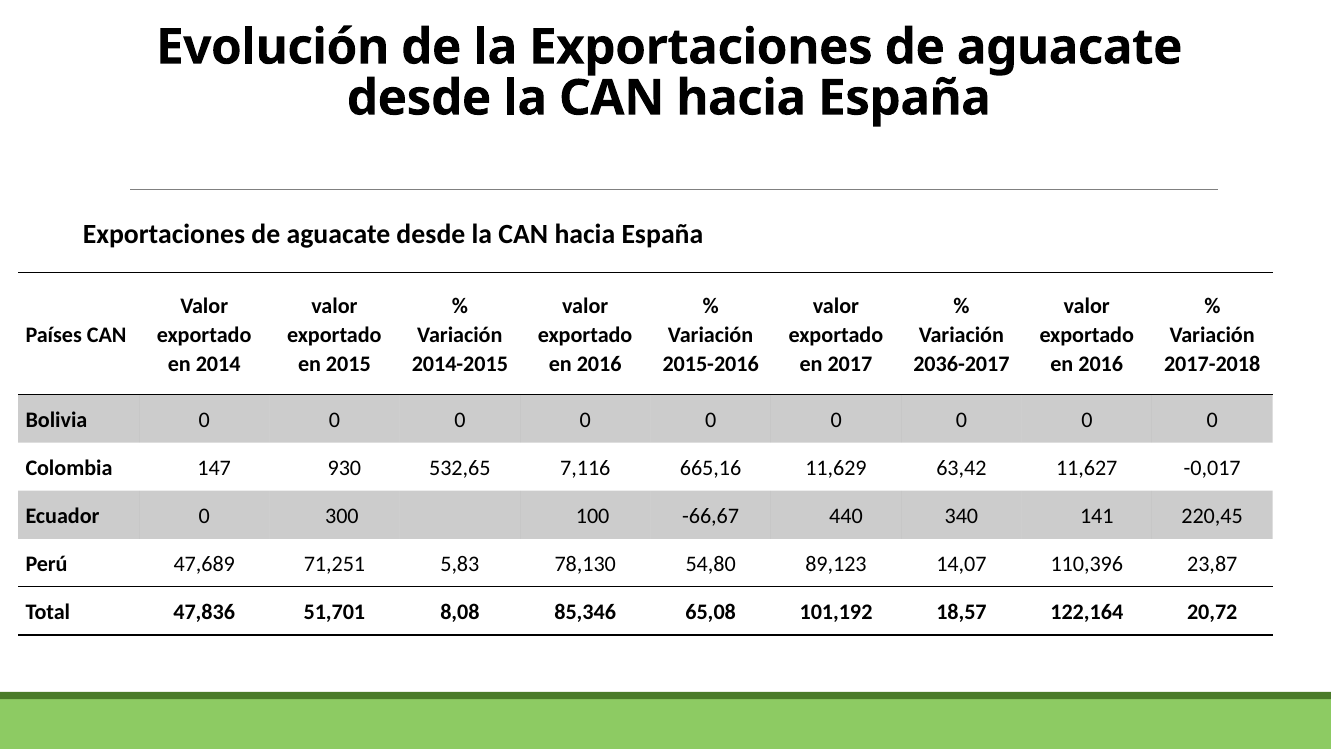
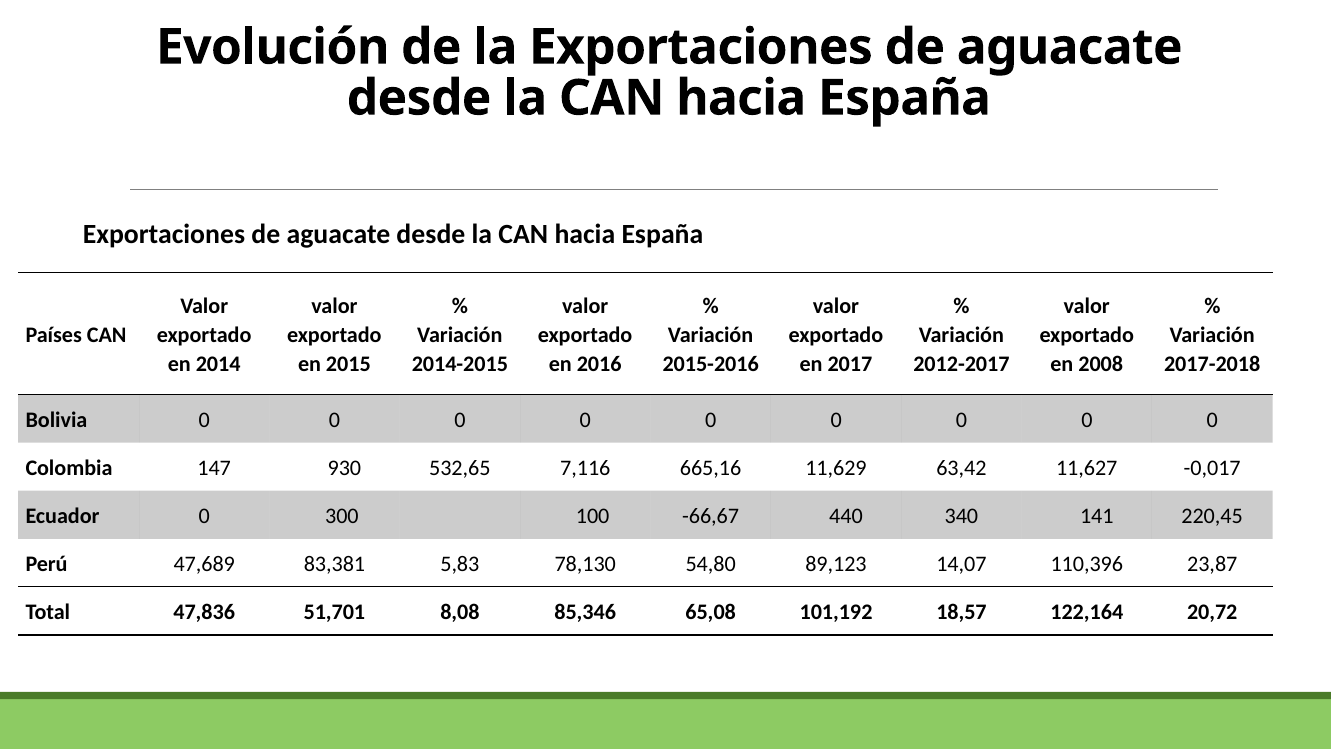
2036-2017: 2036-2017 -> 2012-2017
2016 at (1101, 364): 2016 -> 2008
71,251: 71,251 -> 83,381
